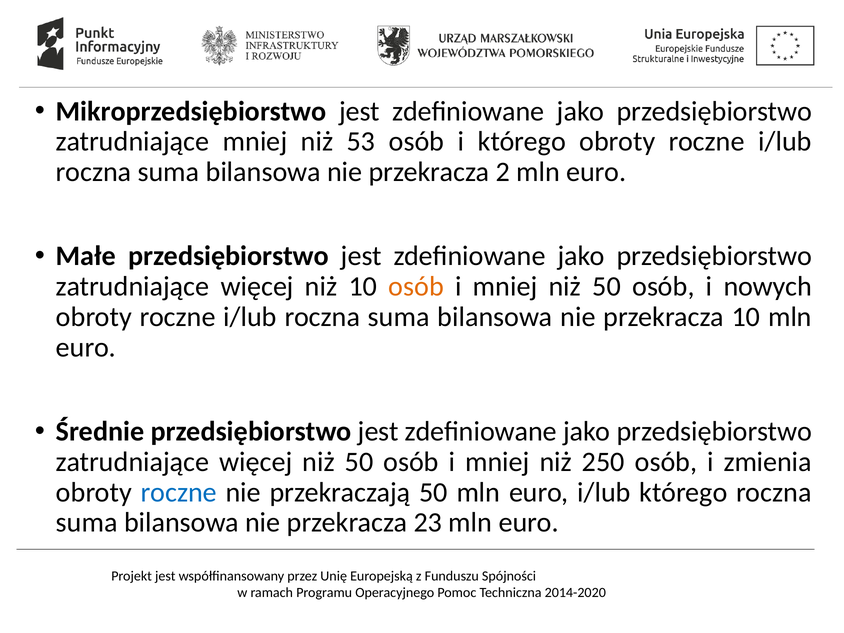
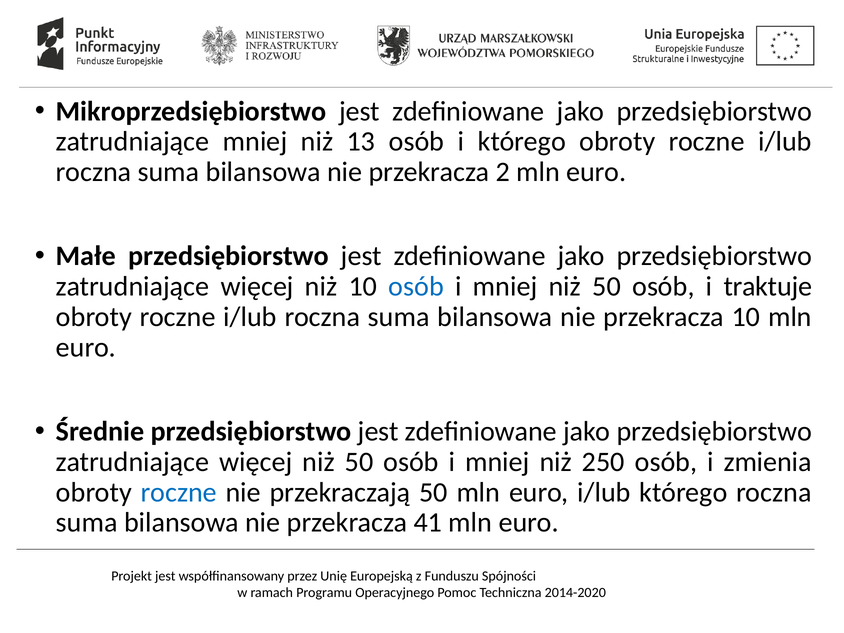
53: 53 -> 13
osób at (416, 287) colour: orange -> blue
nowych: nowych -> traktuje
23: 23 -> 41
